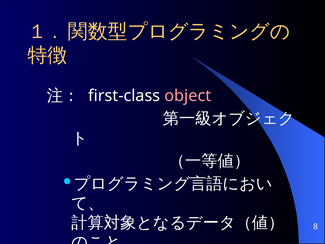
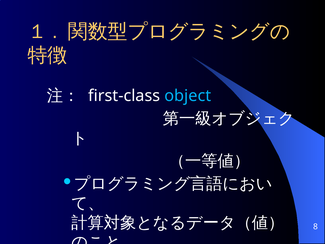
object colour: pink -> light blue
